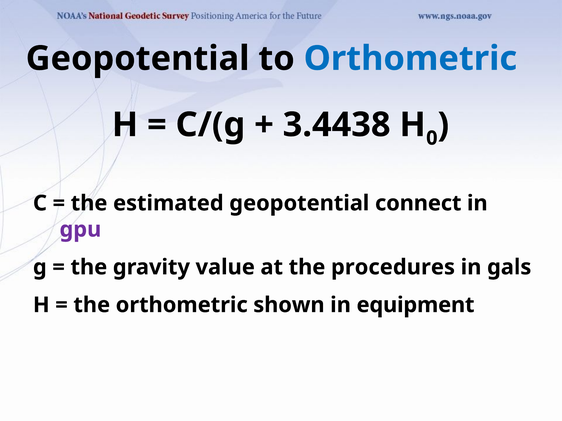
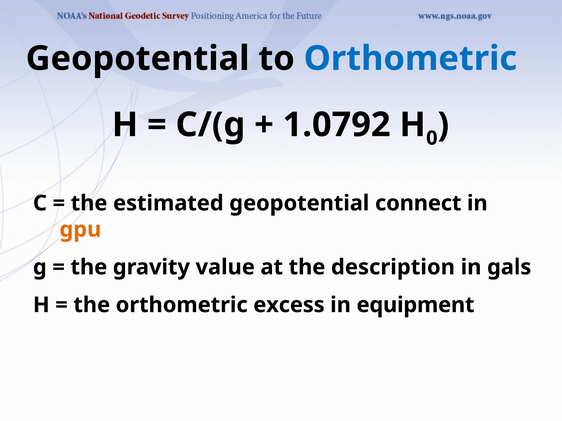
3.4438: 3.4438 -> 1.0792
gpu colour: purple -> orange
procedures: procedures -> description
shown: shown -> excess
